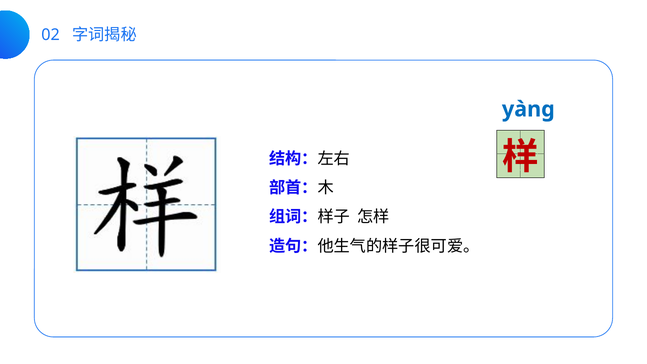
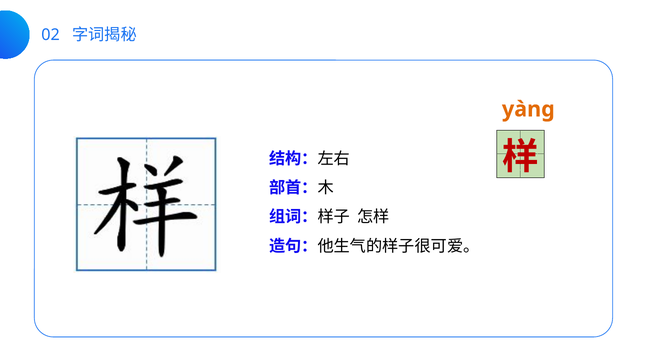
yànɡ colour: blue -> orange
